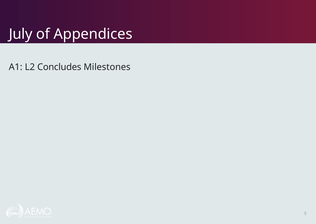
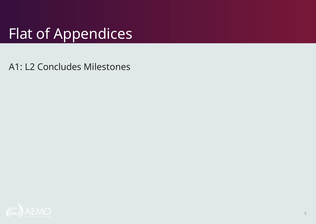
July: July -> Flat
